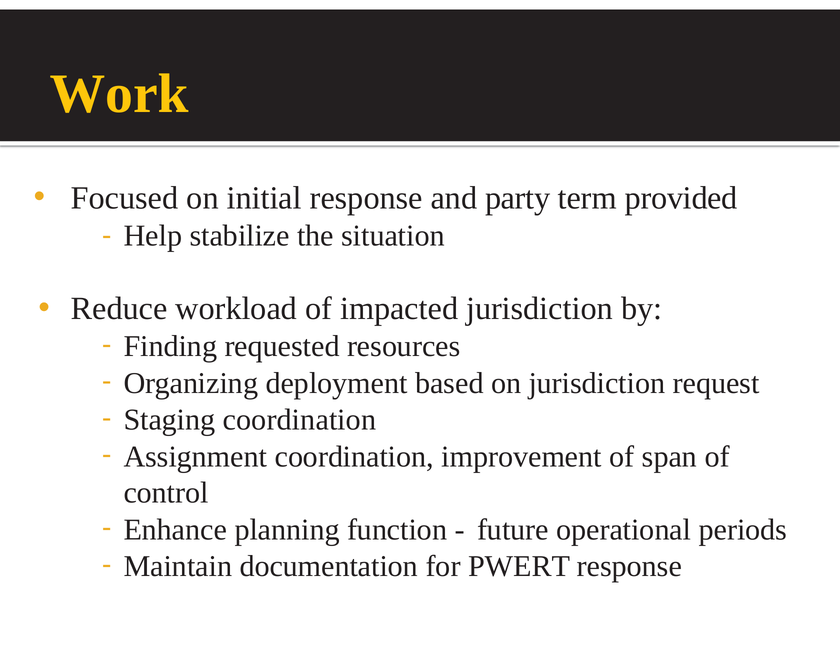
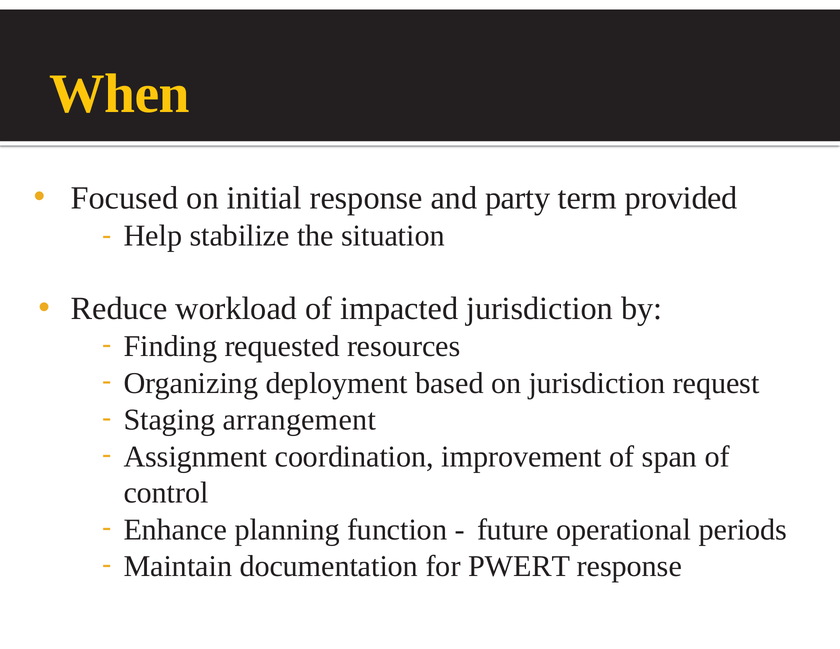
Work: Work -> When
Staging coordination: coordination -> arrangement
